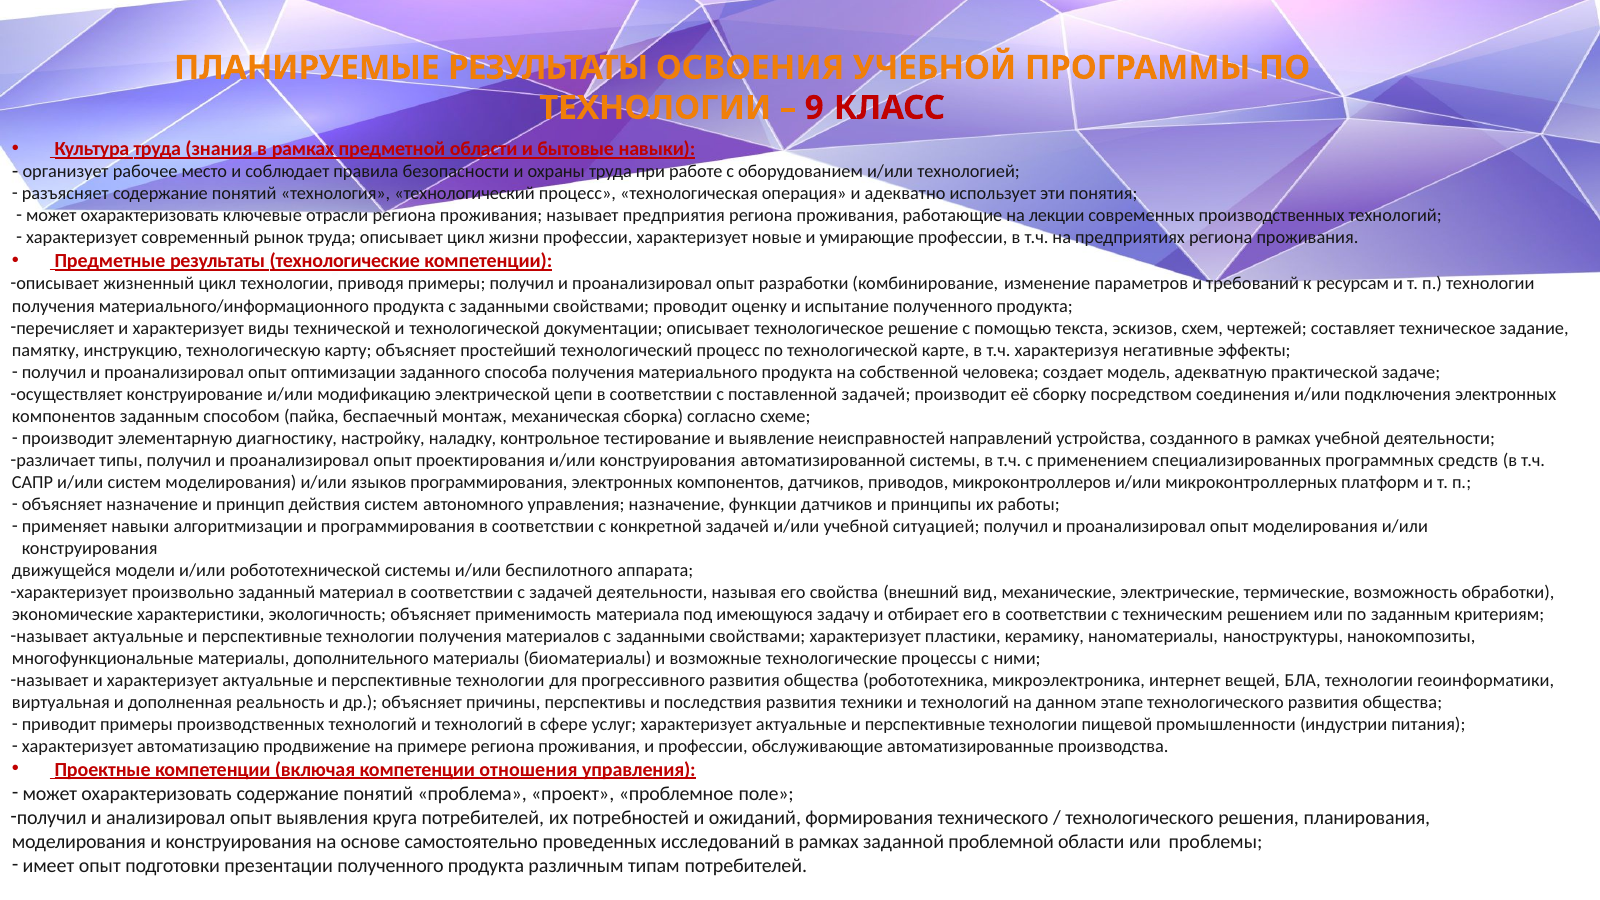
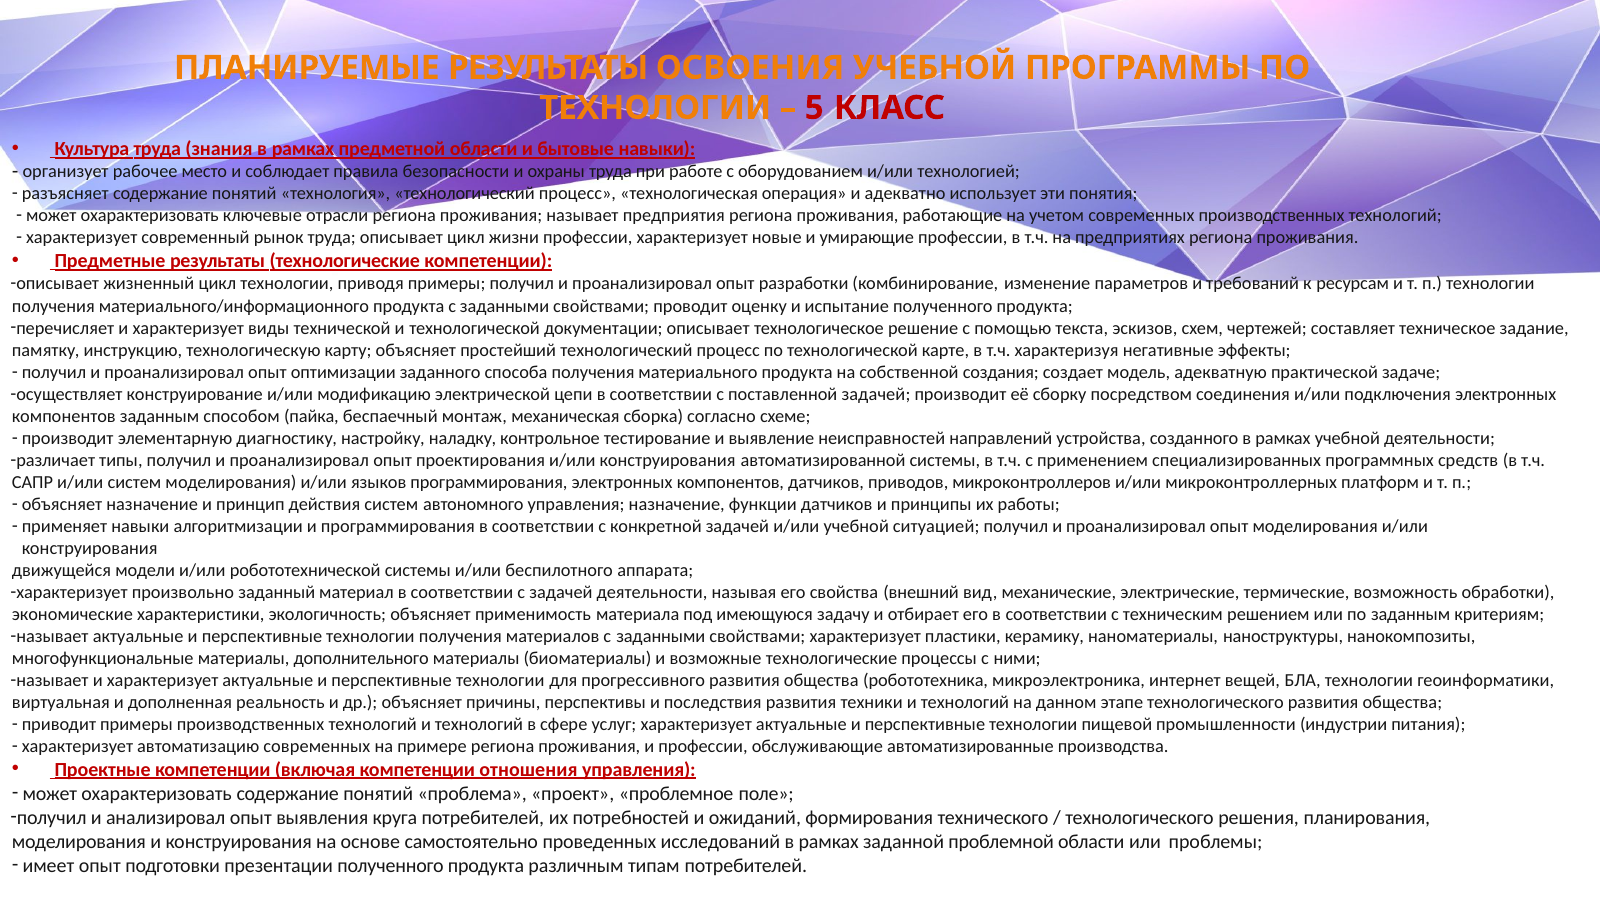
9: 9 -> 5
лекции: лекции -> учетом
человека: человека -> создания
автоматизацию продвижение: продвижение -> современных
